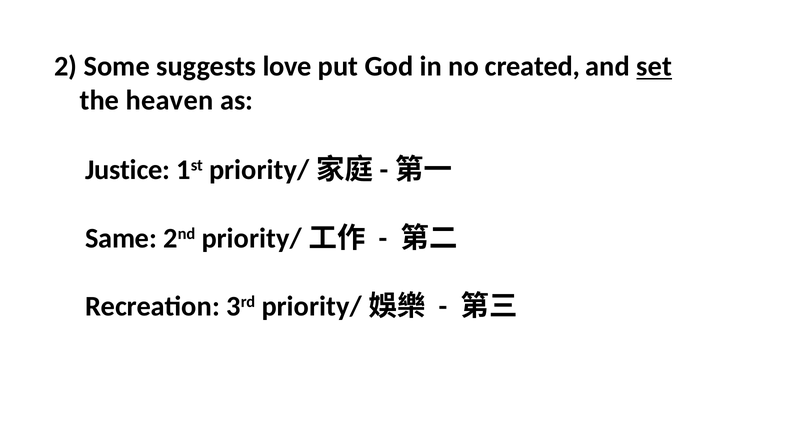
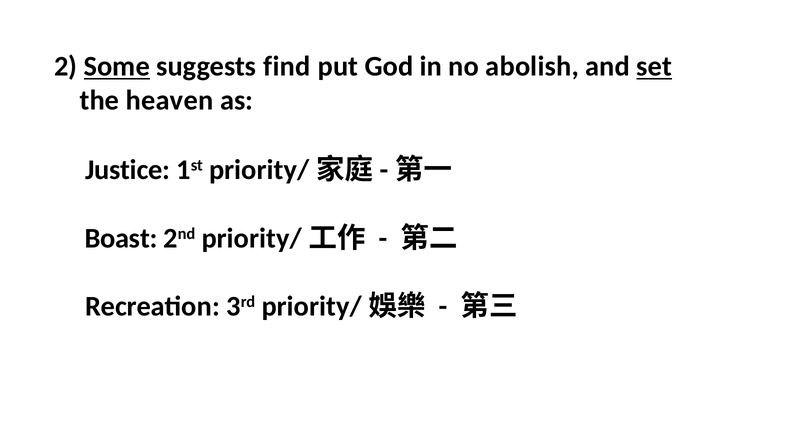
Some underline: none -> present
love: love -> find
created: created -> abolish
Same: Same -> Boast
